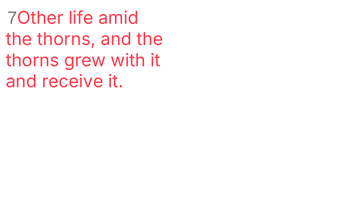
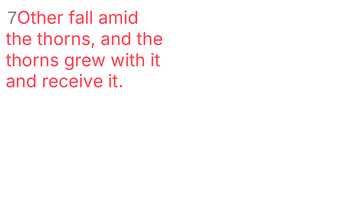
life: life -> fall
